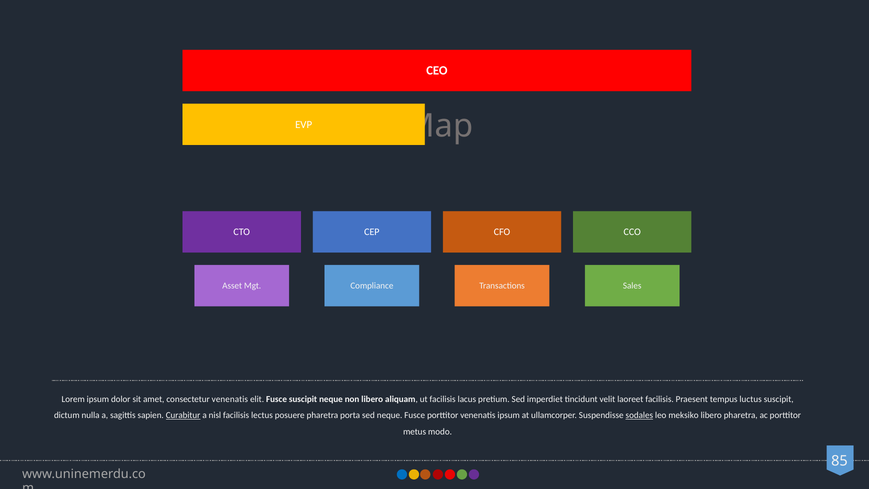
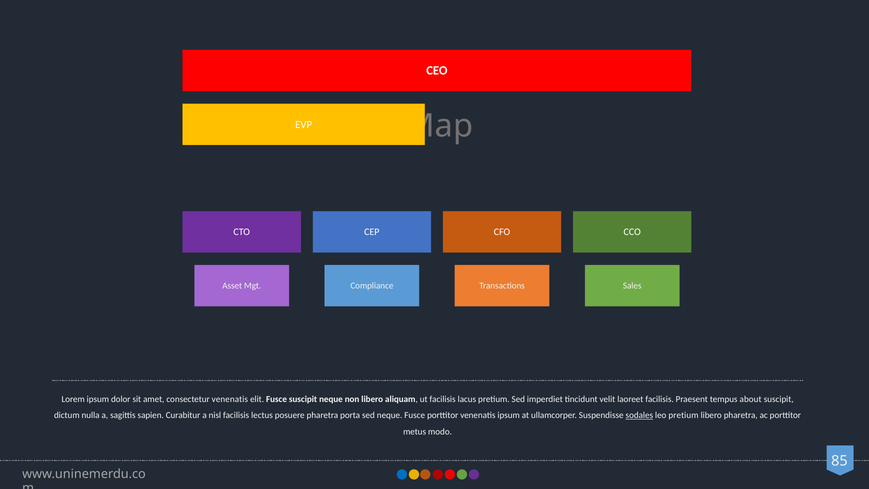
luctus: luctus -> about
Curabitur underline: present -> none
leo meksiko: meksiko -> pretium
